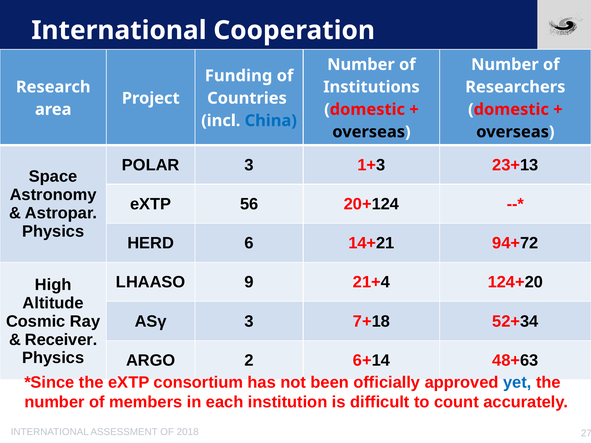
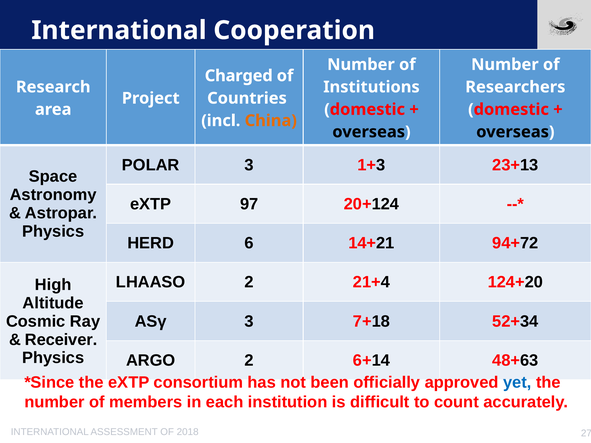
Funding: Funding -> Charged
China colour: blue -> orange
56: 56 -> 97
LHAASO 9: 9 -> 2
